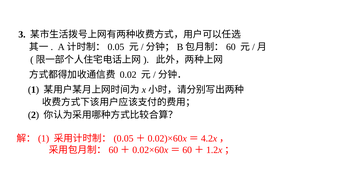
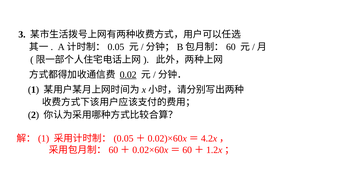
0.02 underline: none -> present
